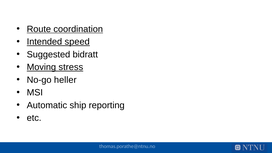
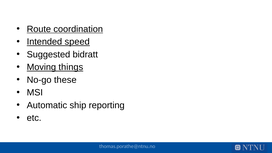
stress: stress -> things
heller: heller -> these
